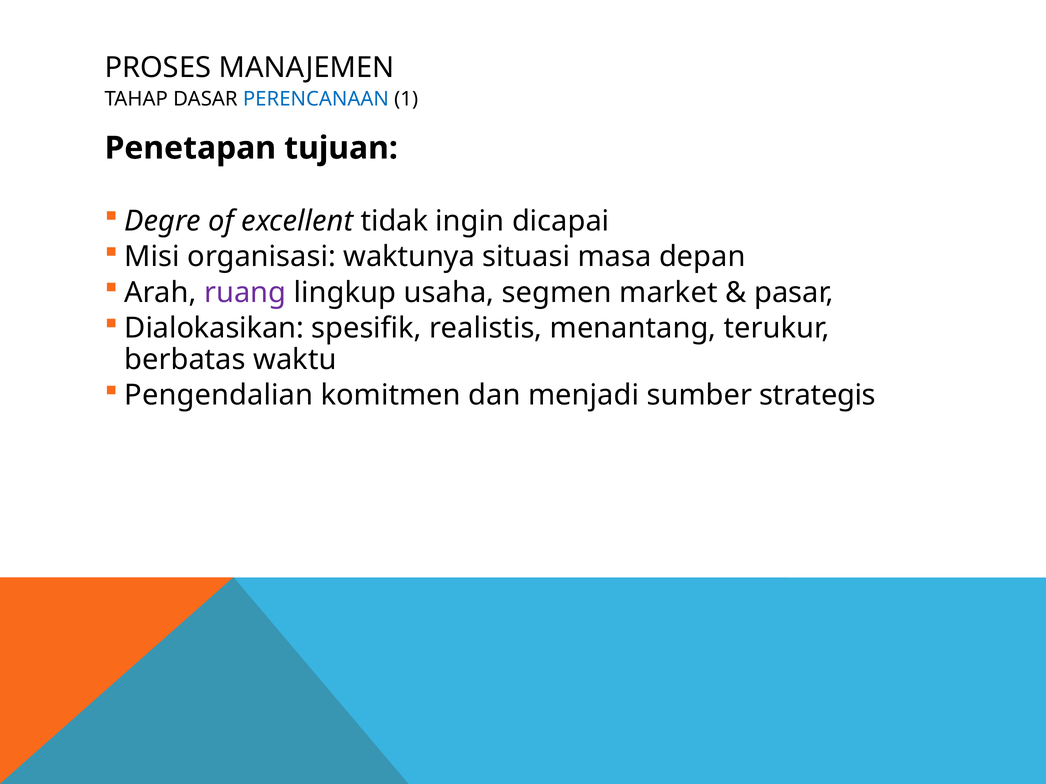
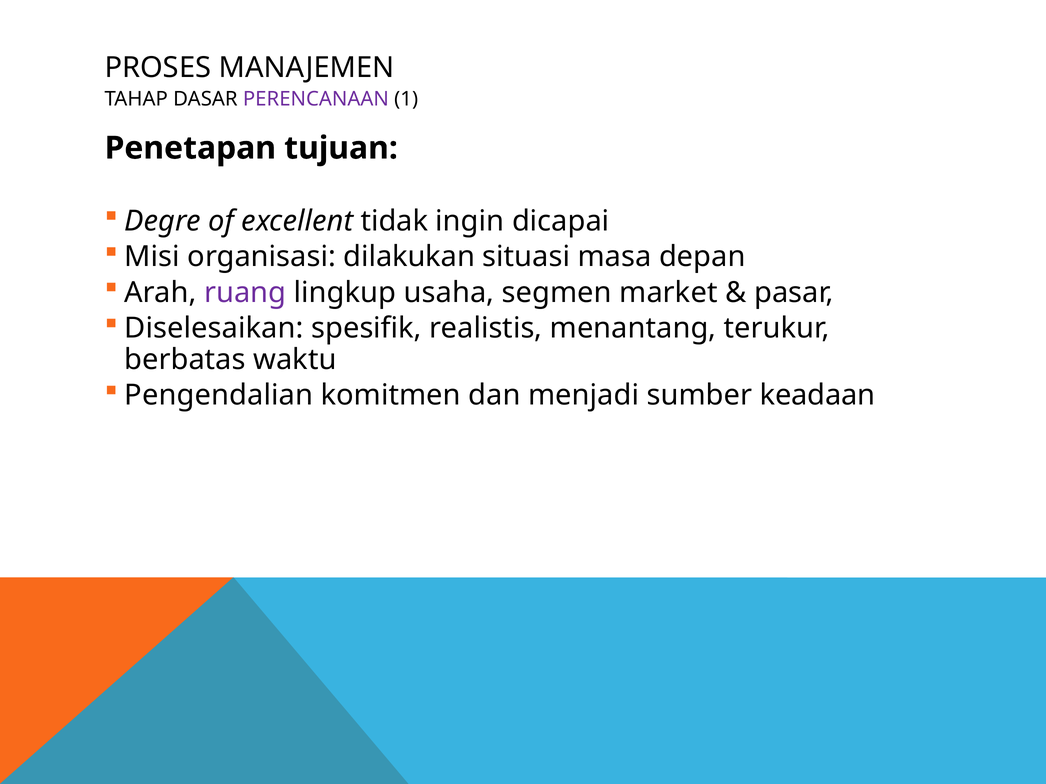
PERENCANAAN colour: blue -> purple
waktunya: waktunya -> dilakukan
Dialokasikan: Dialokasikan -> Diselesaikan
strategis: strategis -> keadaan
